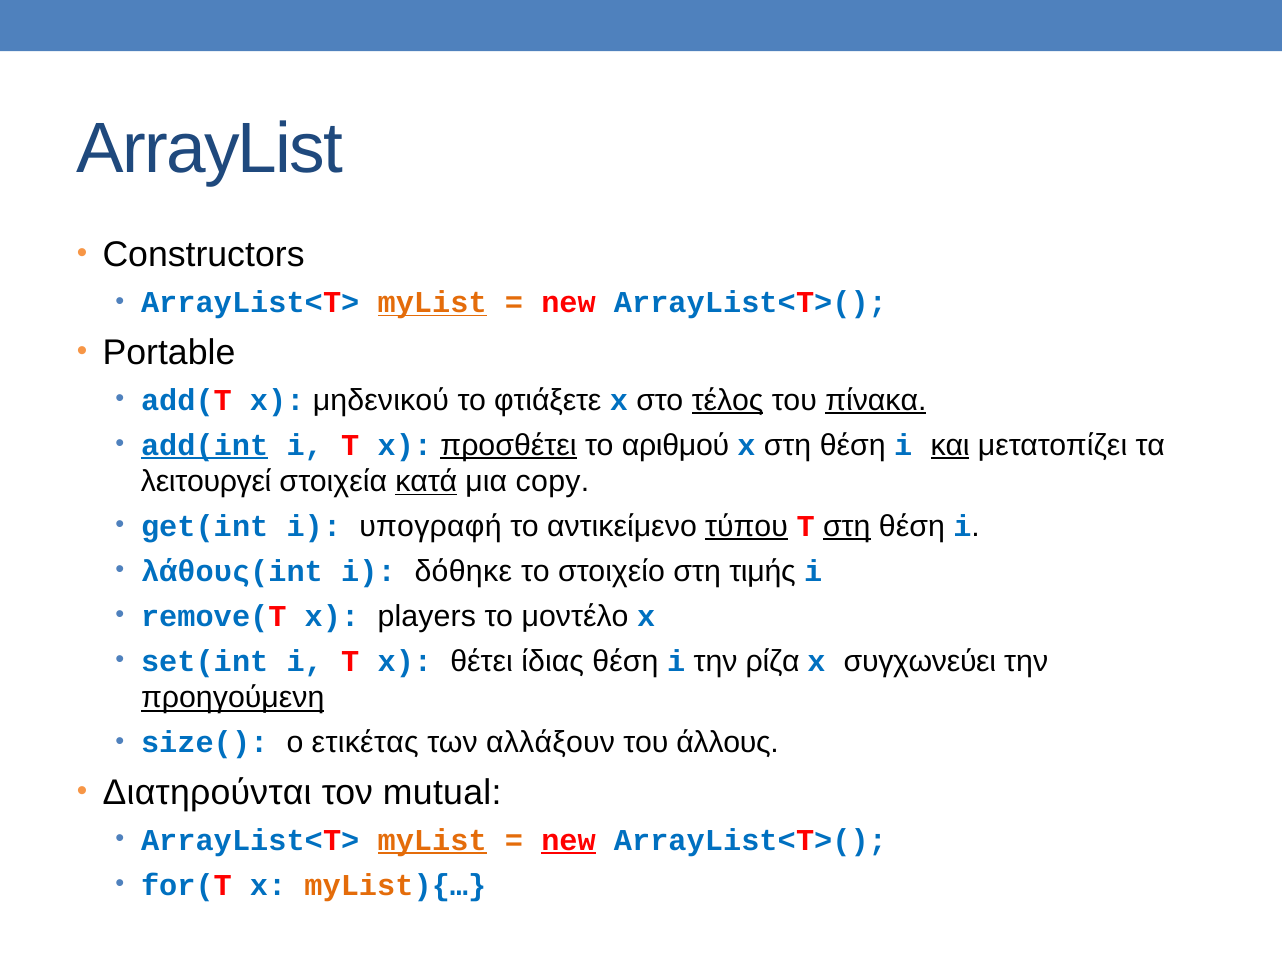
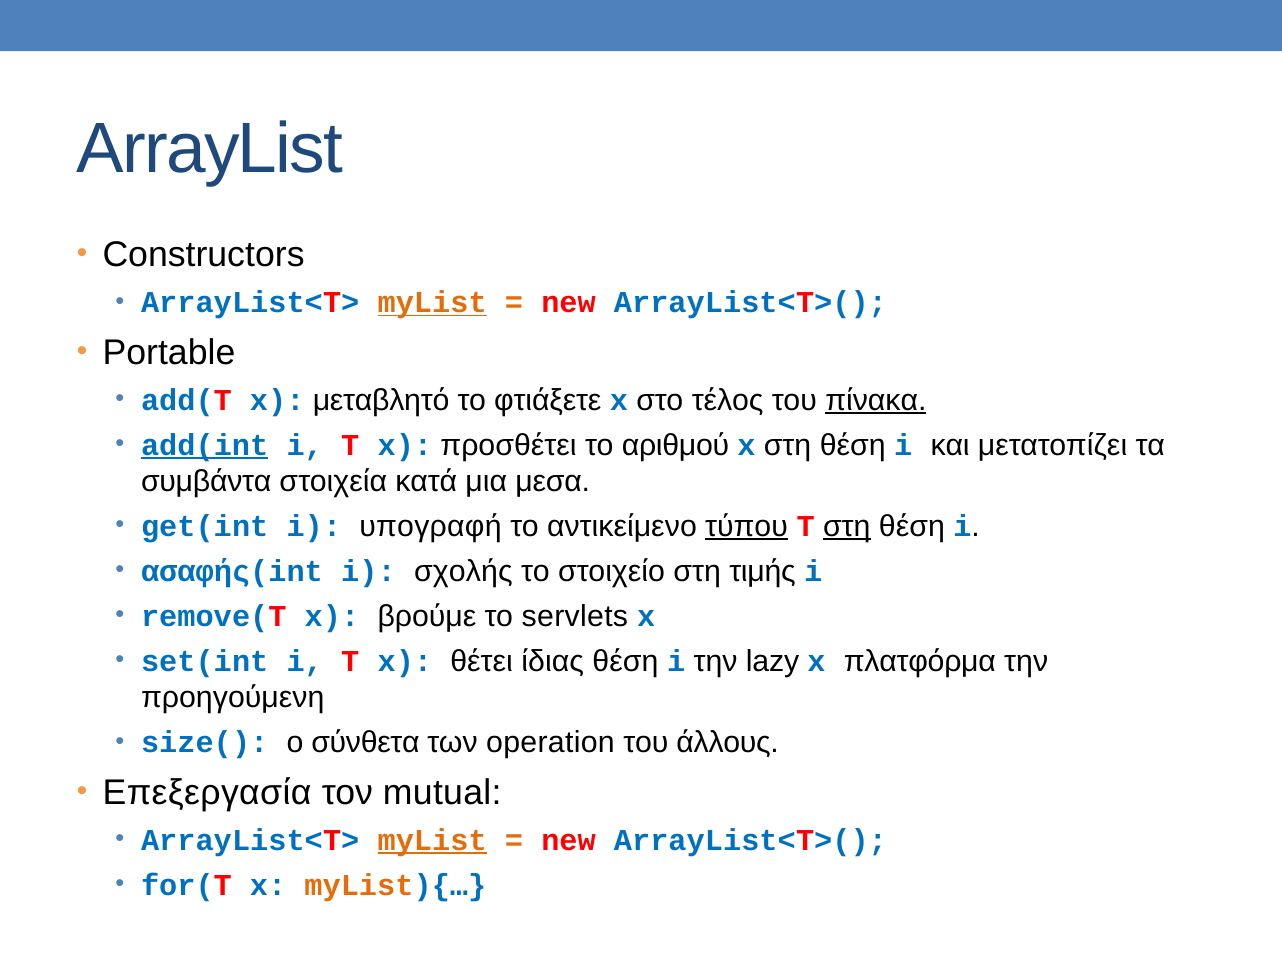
μηδενικού: μηδενικού -> μεταβλητό
τέλος underline: present -> none
προσθέτει underline: present -> none
και underline: present -> none
λειτουργεί: λειτουργεί -> συμβάντα
κατά underline: present -> none
copy: copy -> μεσα
λάθους(int: λάθους(int -> ασαφής(int
δόθηκε: δόθηκε -> σχολής
players: players -> βρούμε
μοντέλο: μοντέλο -> servlets
ρίζα: ρίζα -> lazy
συγχωνεύει: συγχωνεύει -> πλατφόρμα
προηγούμενη underline: present -> none
ετικέτας: ετικέτας -> σύνθετα
αλλάξουν: αλλάξουν -> operation
Διατηρούνται: Διατηρούνται -> Επεξεργασία
new at (569, 840) underline: present -> none
